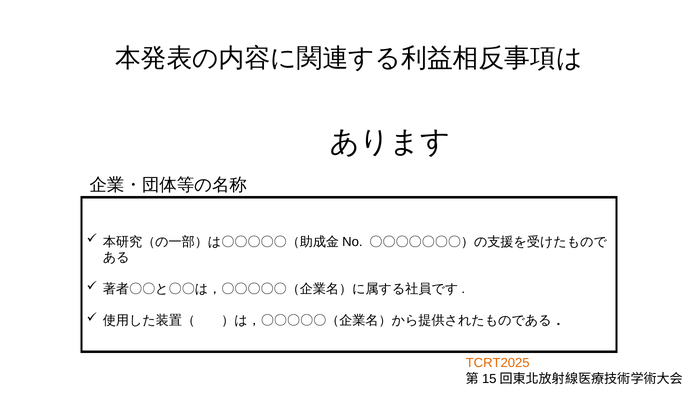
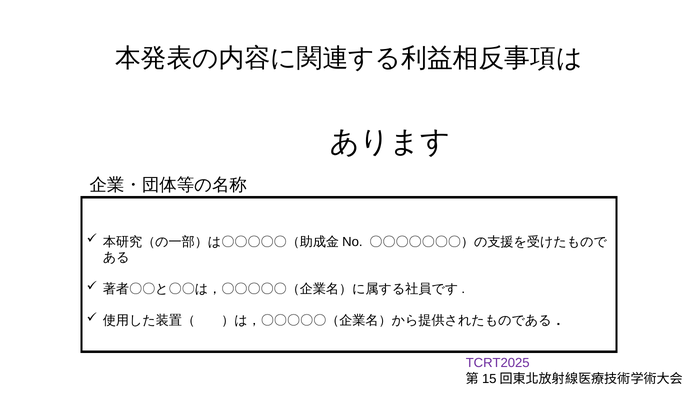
TCRT2025 colour: orange -> purple
